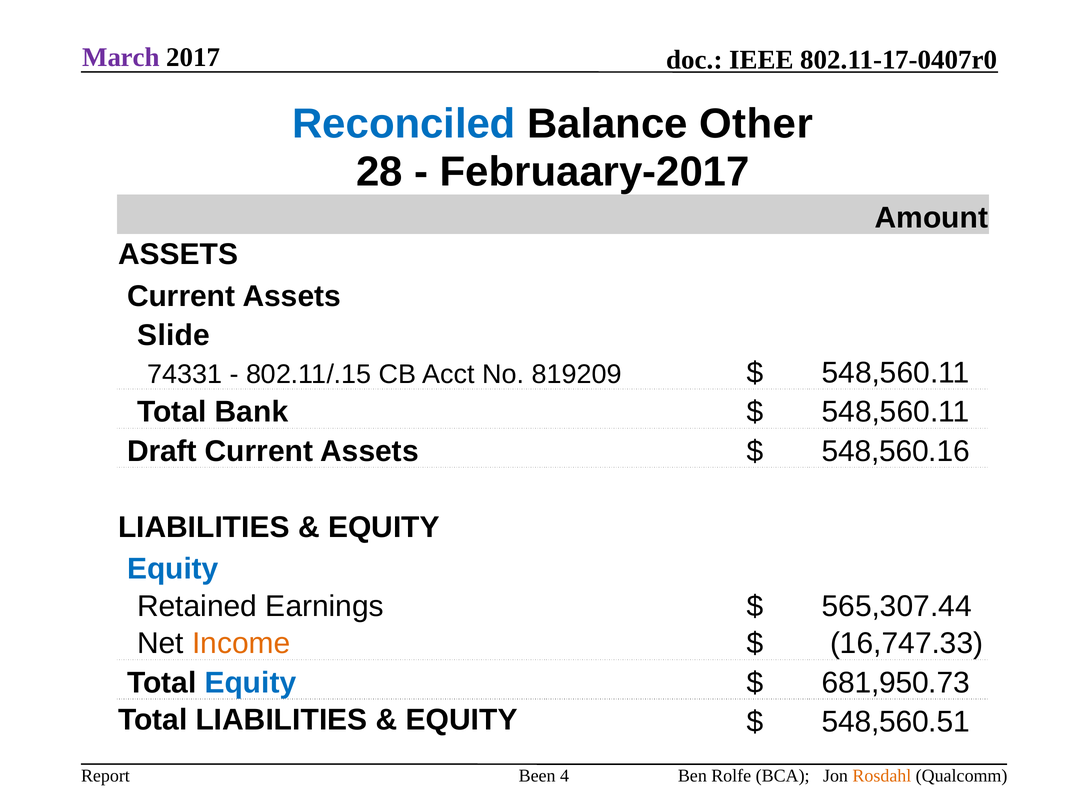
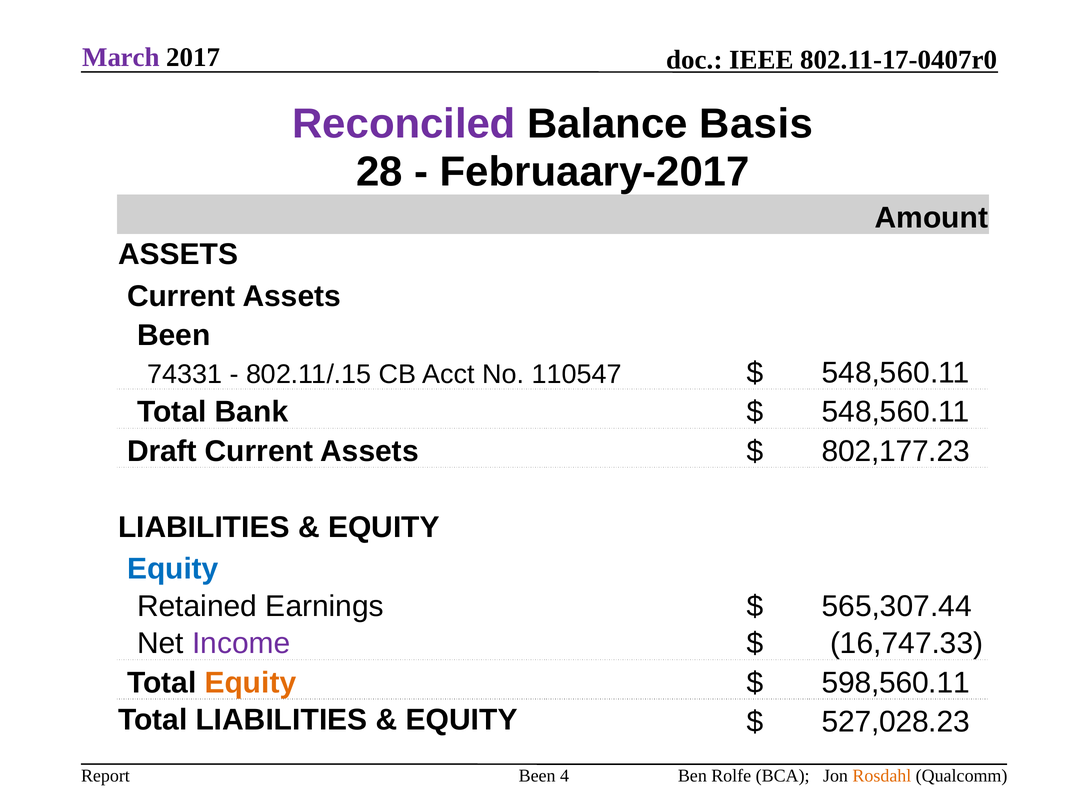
Reconciled colour: blue -> purple
Other: Other -> Basis
Slide at (174, 336): Slide -> Been
819209: 819209 -> 110547
548,560.16: 548,560.16 -> 802,177.23
Income colour: orange -> purple
Equity at (250, 683) colour: blue -> orange
681,950.73: 681,950.73 -> 598,560.11
548,560.51: 548,560.51 -> 527,028.23
